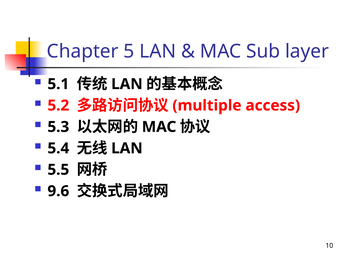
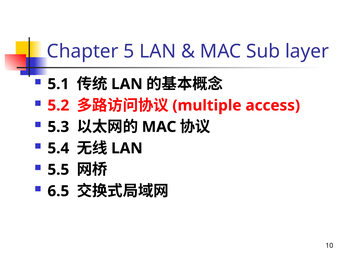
9.6: 9.6 -> 6.5
